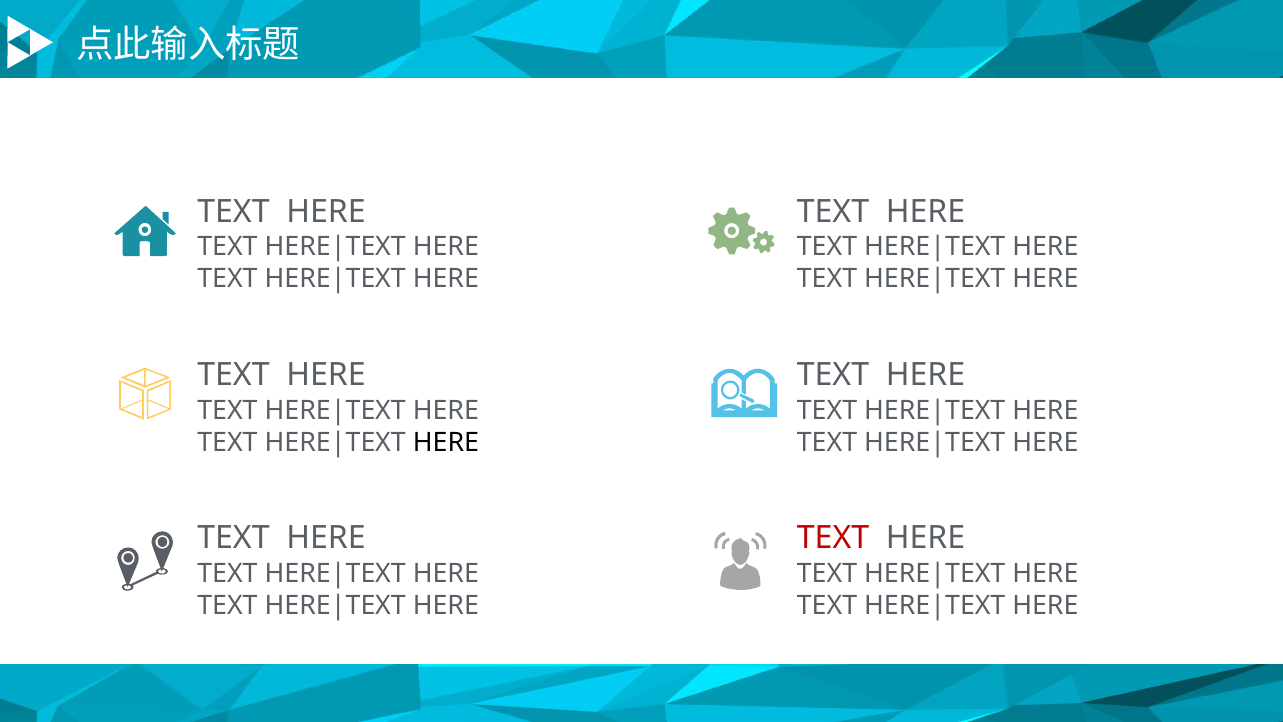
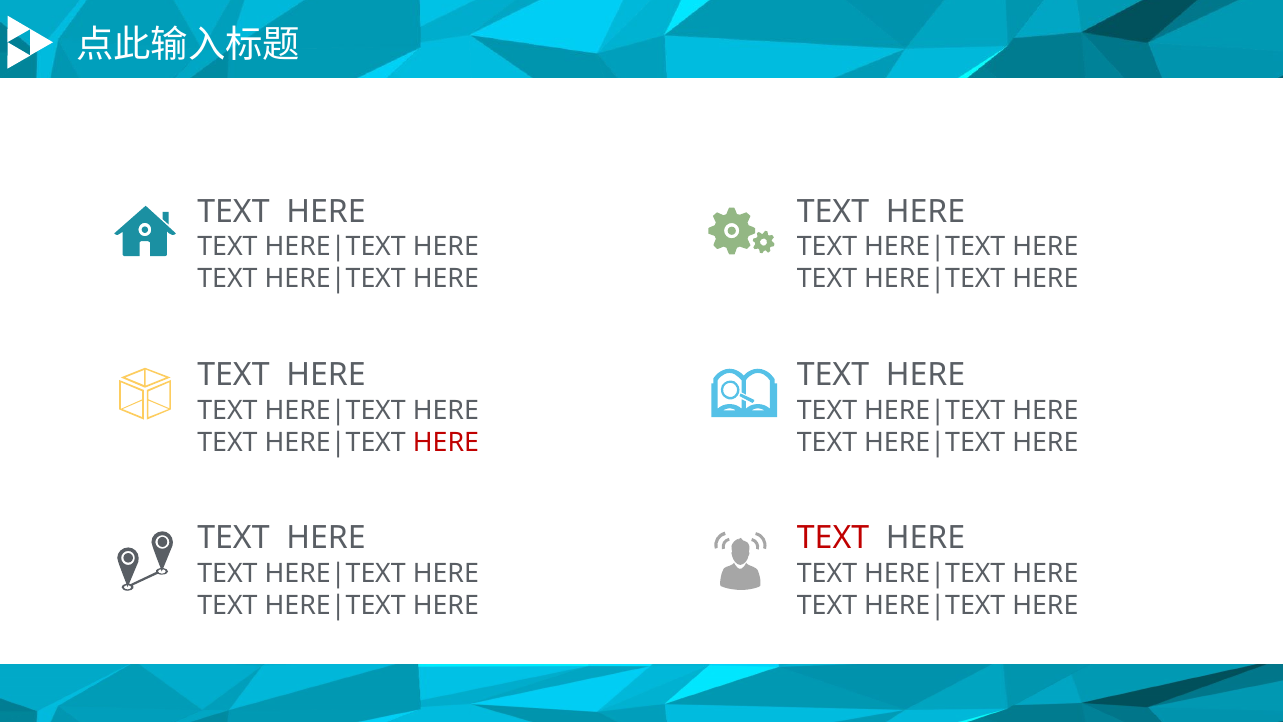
HERE at (446, 442) colour: black -> red
